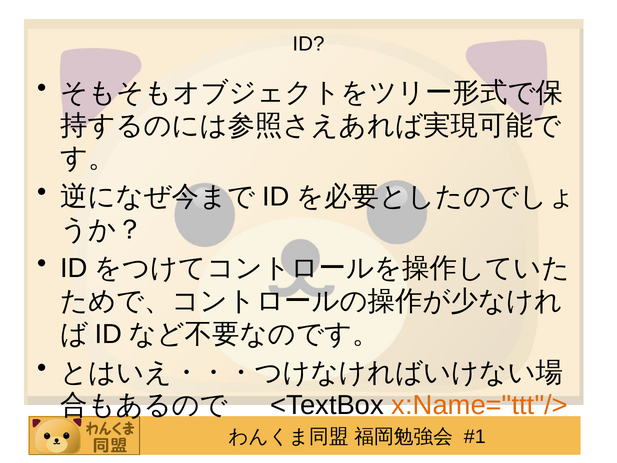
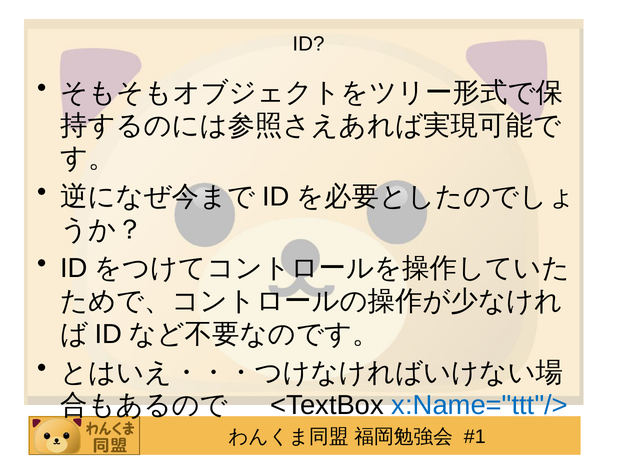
x:Name="ttt"/> colour: orange -> blue
